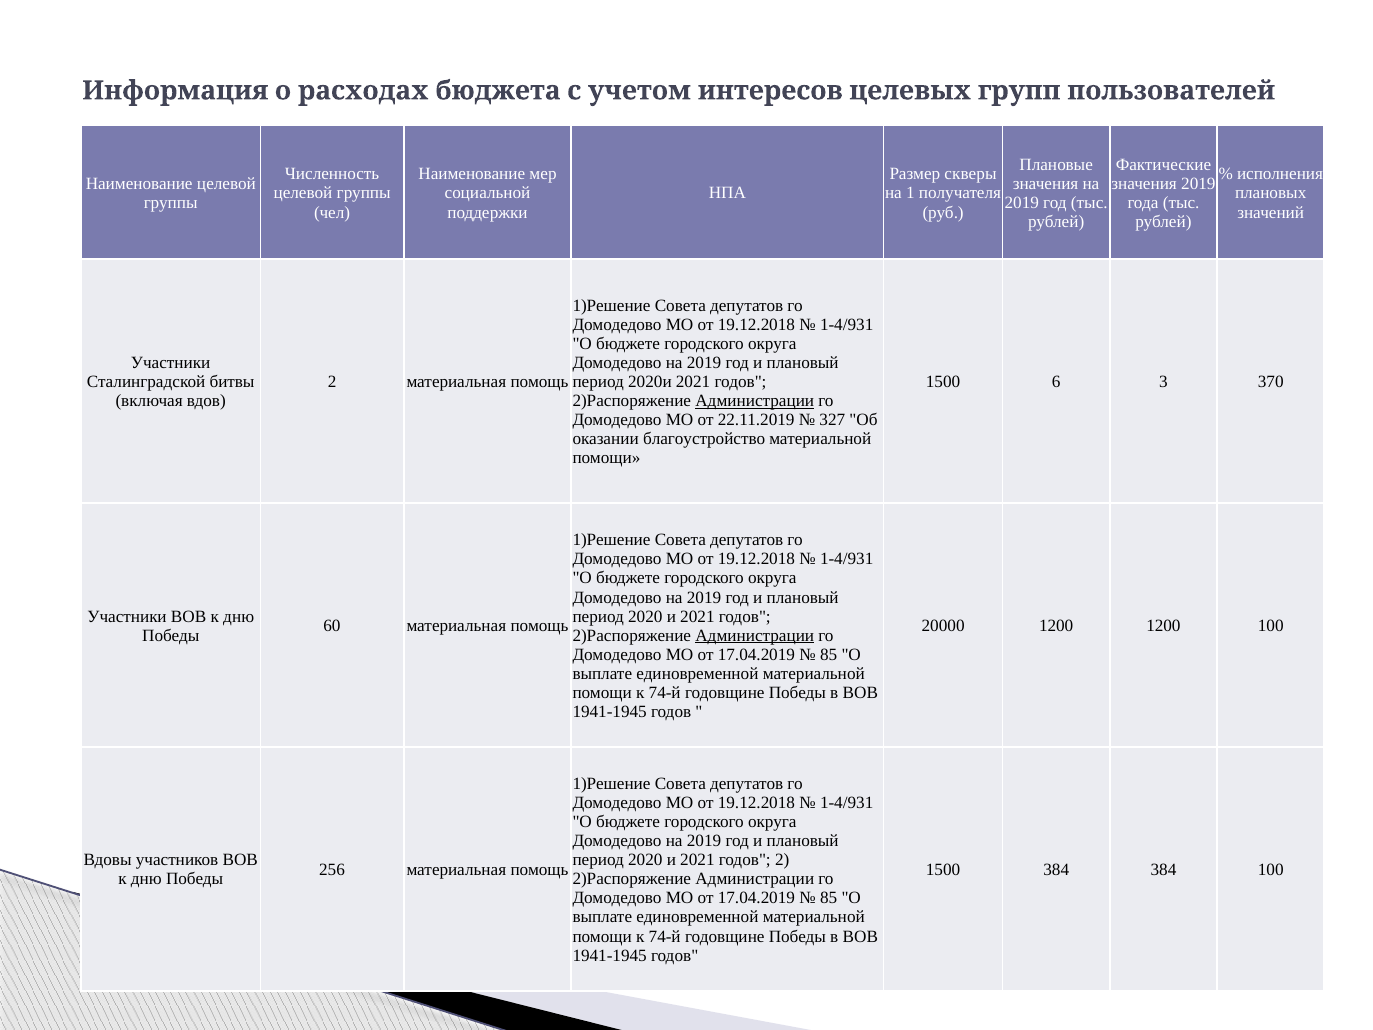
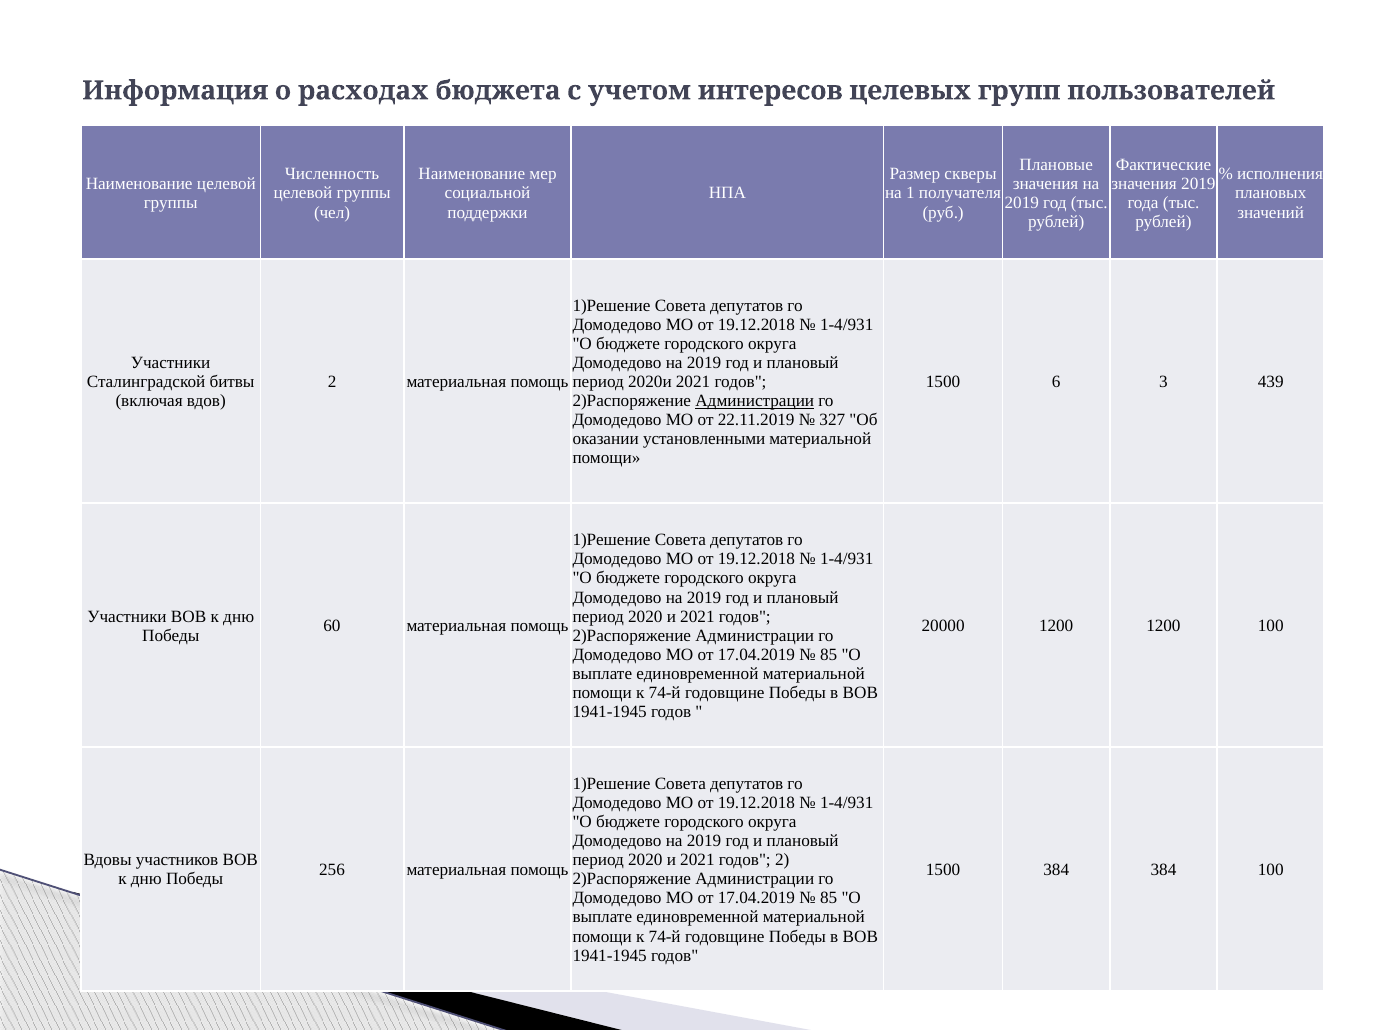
370: 370 -> 439
благоустройство: благоустройство -> установленными
Администрации at (755, 635) underline: present -> none
